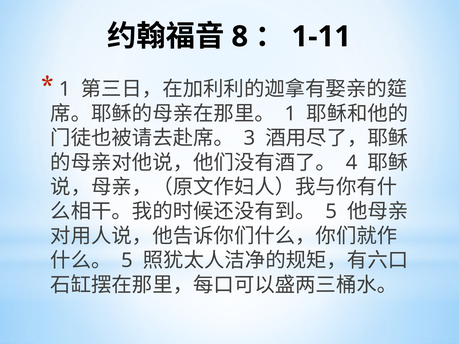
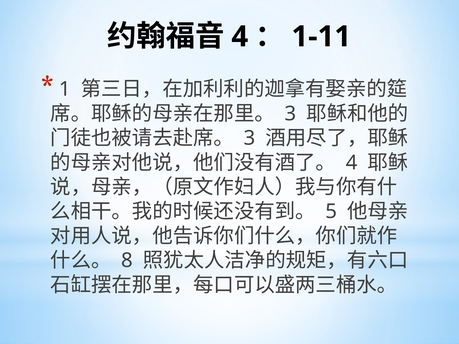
8 at (240, 37): 8 -> 4
1 at (290, 114): 1 -> 3
5 at (127, 261): 5 -> 8
